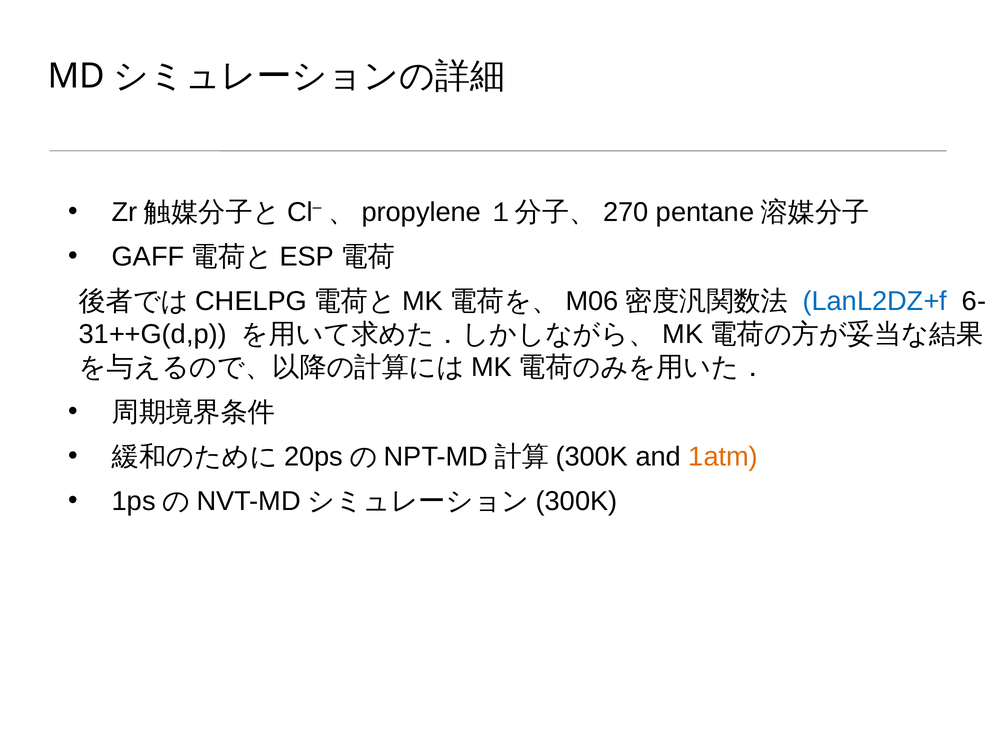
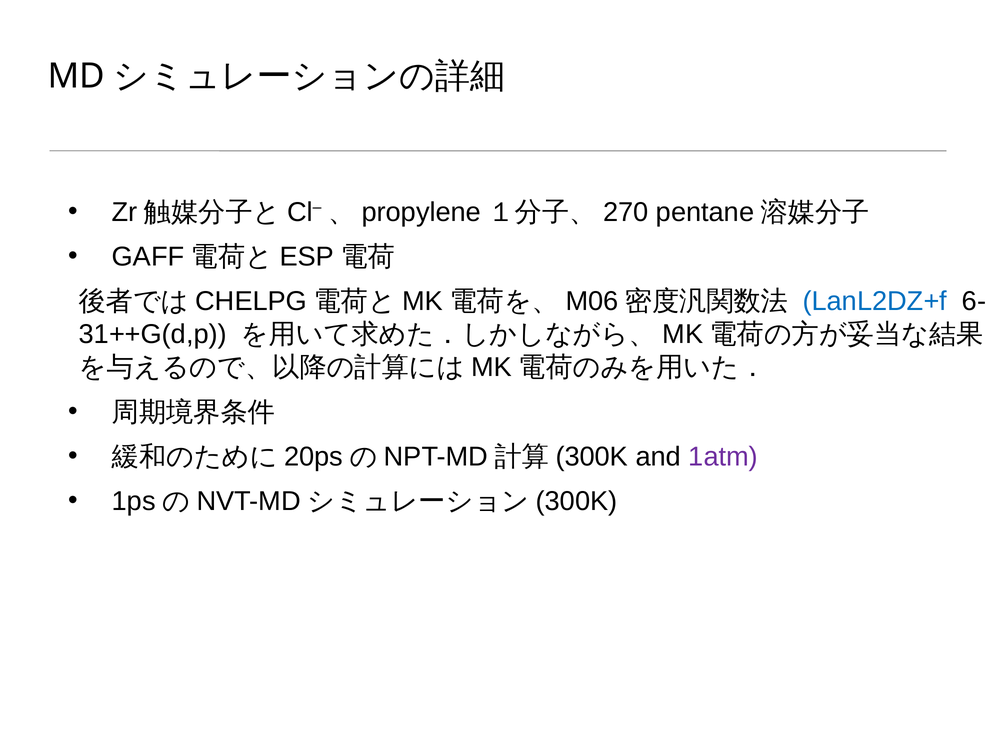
1atm colour: orange -> purple
